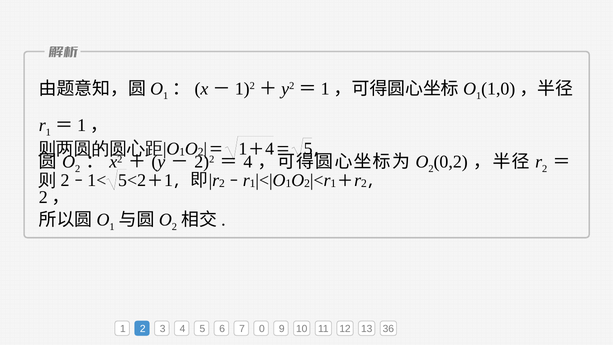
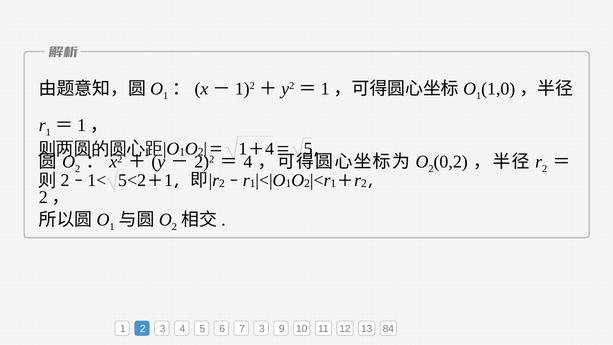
7 0: 0 -> 3
36: 36 -> 84
